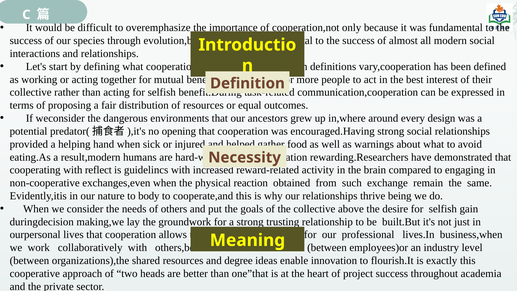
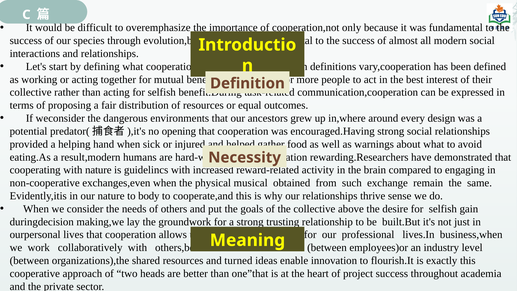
with reflect: reflect -> nature
reaction: reaction -> musical
being: being -> sense
degree: degree -> turned
